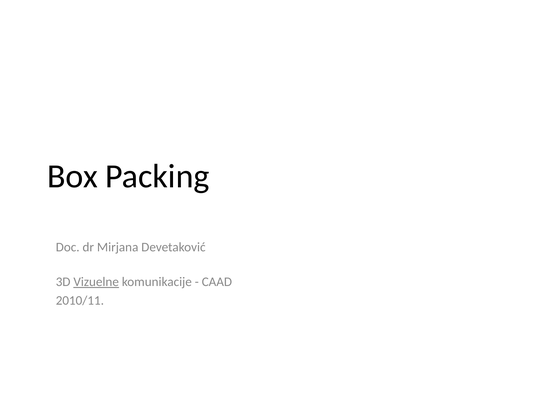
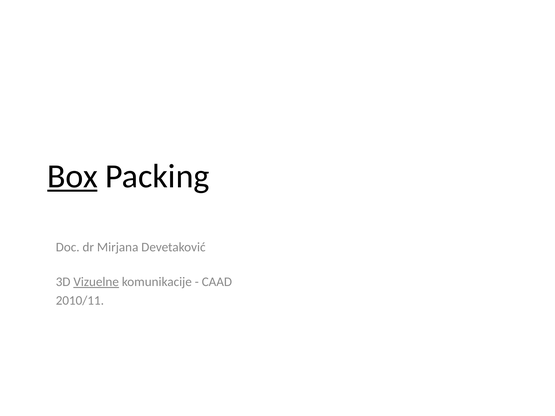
Box underline: none -> present
